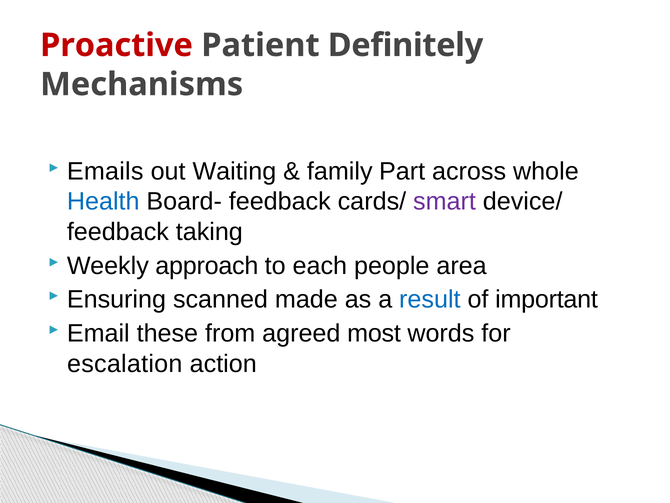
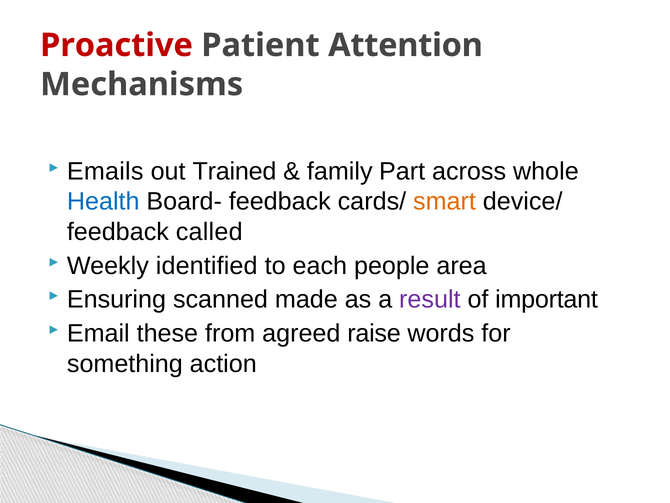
Definitely: Definitely -> Attention
Waiting: Waiting -> Trained
smart colour: purple -> orange
taking: taking -> called
approach: approach -> identified
result colour: blue -> purple
most: most -> raise
escalation: escalation -> something
